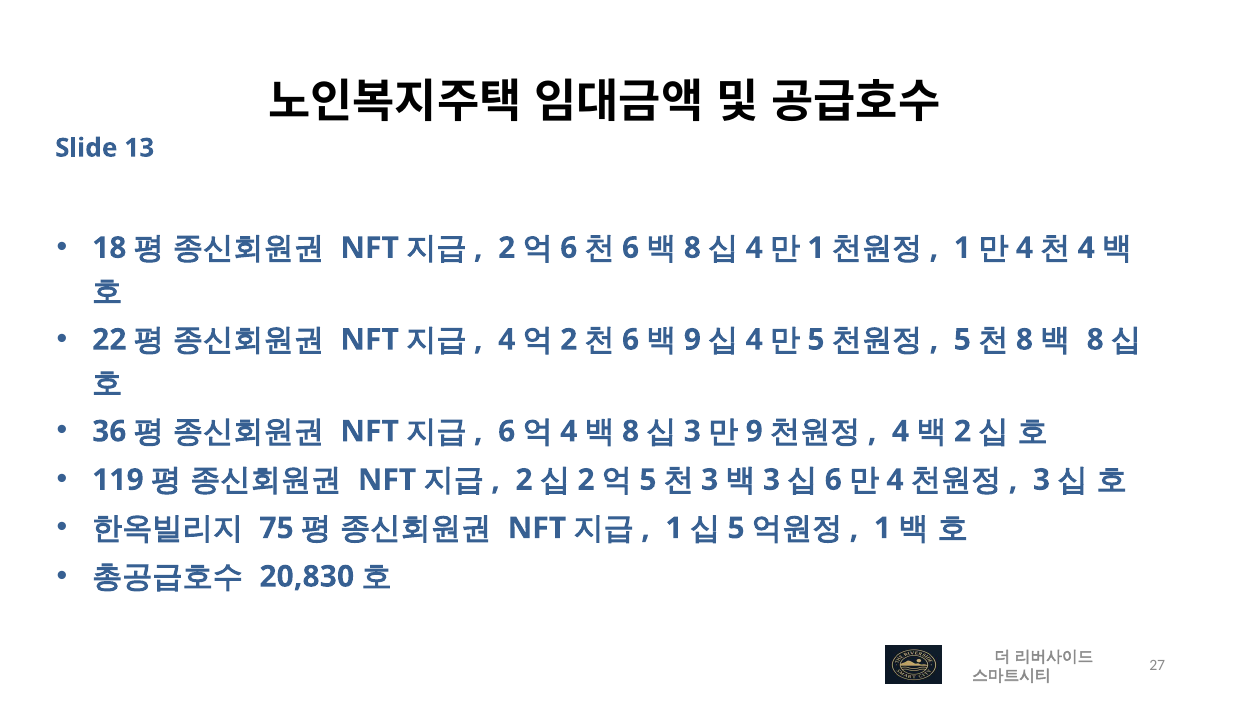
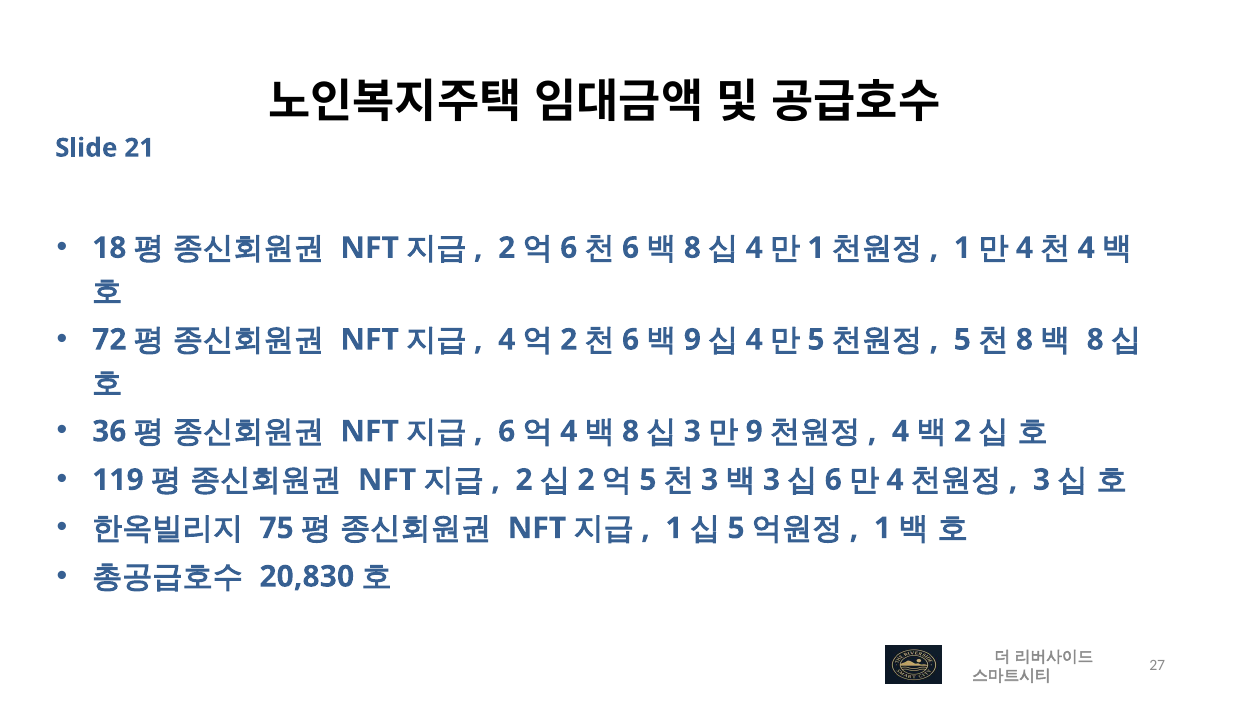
13: 13 -> 21
22: 22 -> 72
